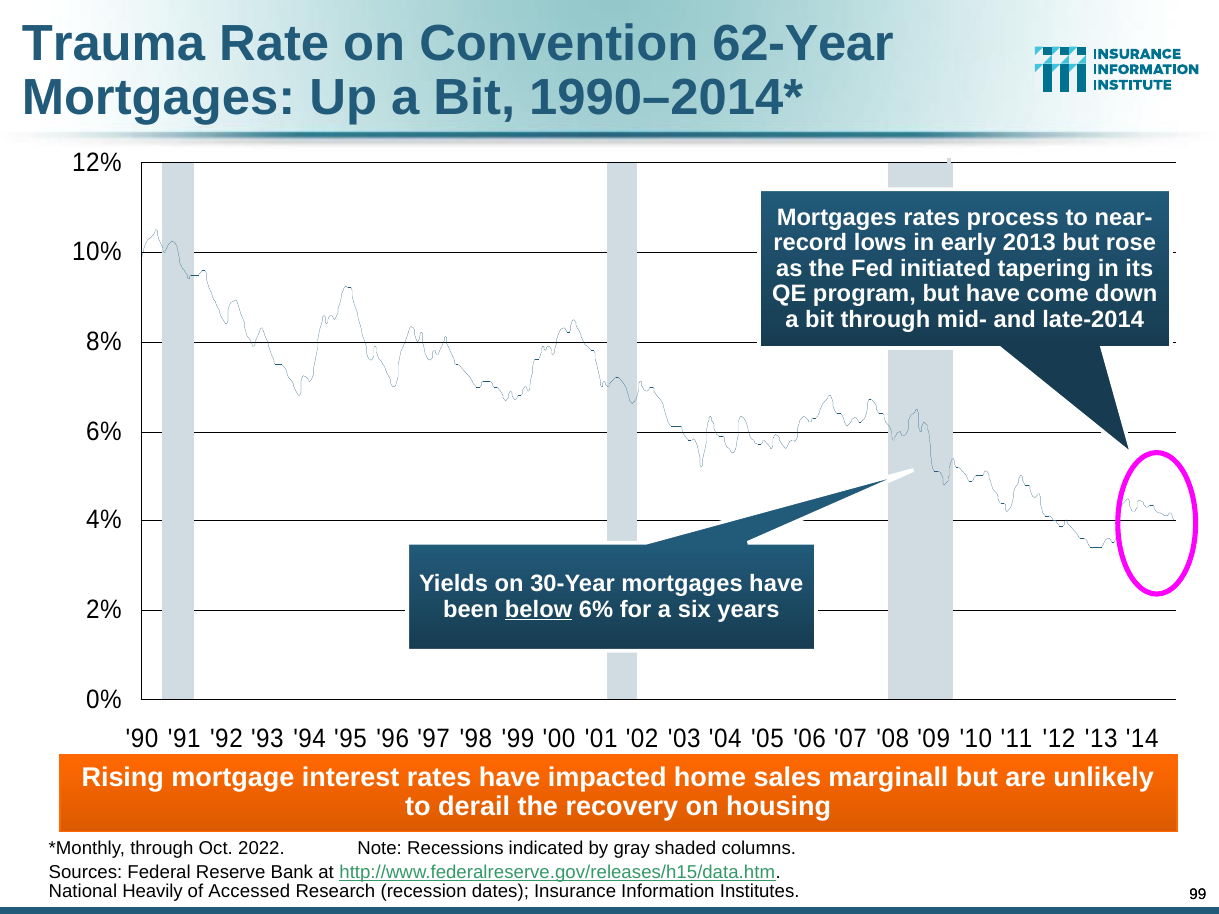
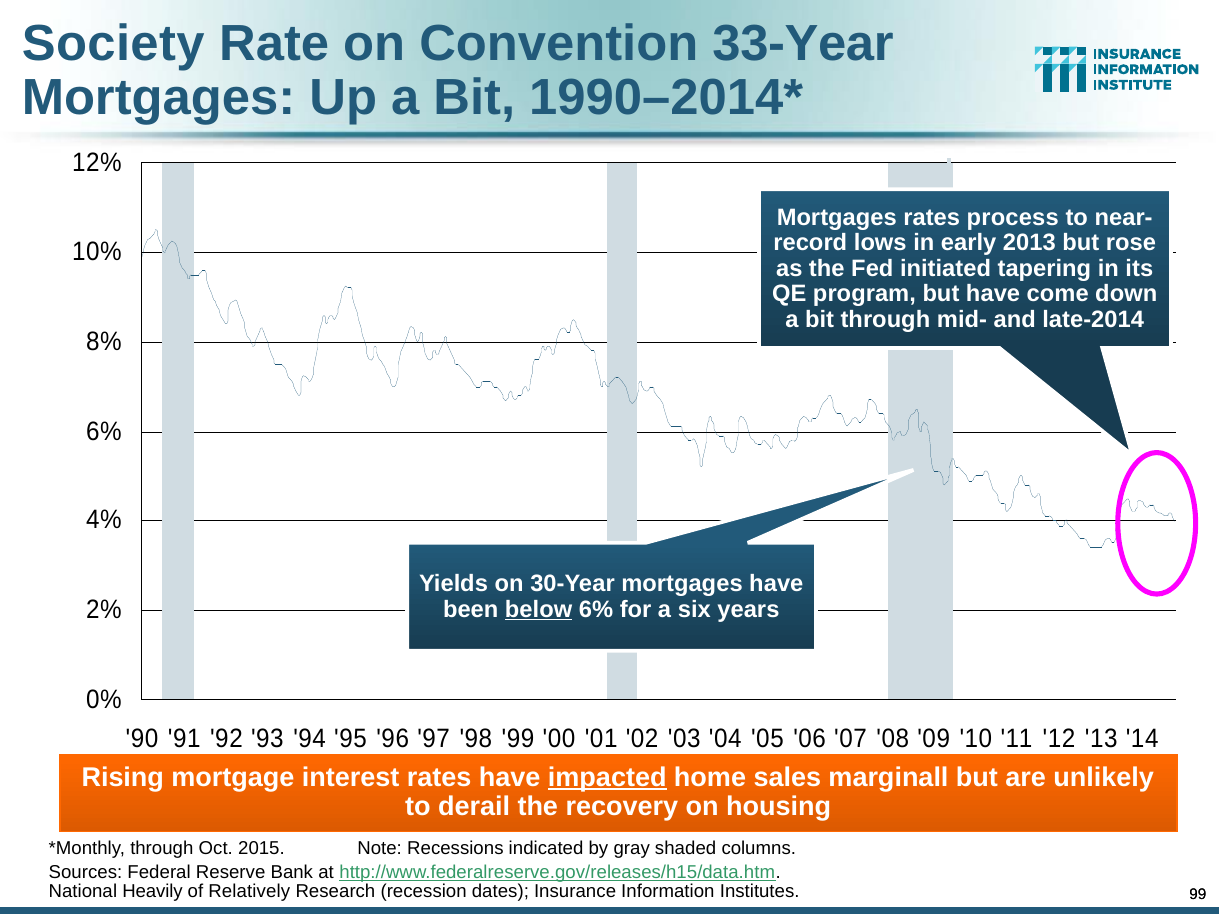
Trauma: Trauma -> Society
62-Year: 62-Year -> 33-Year
impacted underline: none -> present
2022: 2022 -> 2015
Accessed: Accessed -> Relatively
